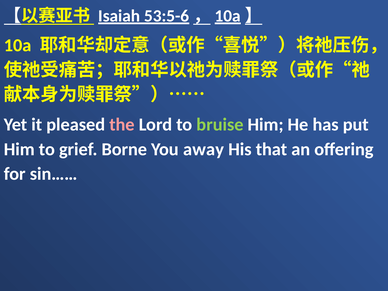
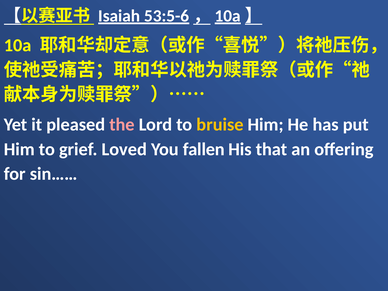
bruise colour: light green -> yellow
Borne: Borne -> Loved
away: away -> fallen
